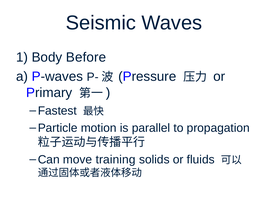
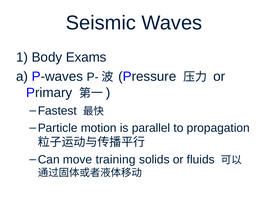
Before: Before -> Exams
